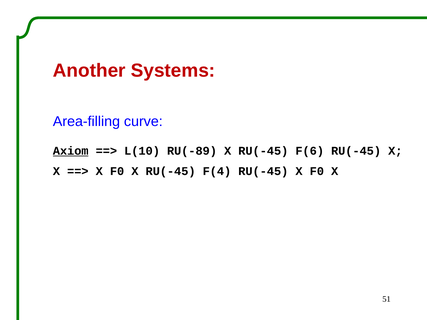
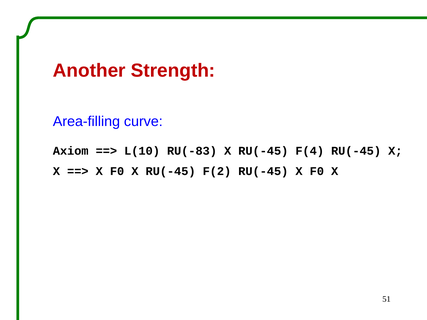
Systems: Systems -> Strength
Axiom underline: present -> none
RU(-89: RU(-89 -> RU(-83
F(6: F(6 -> F(4
F(4: F(4 -> F(2
